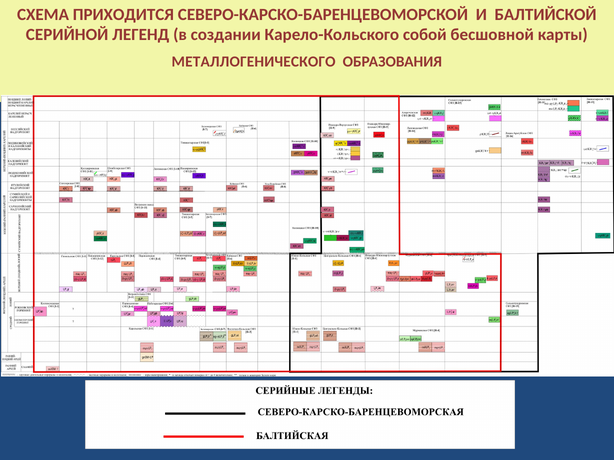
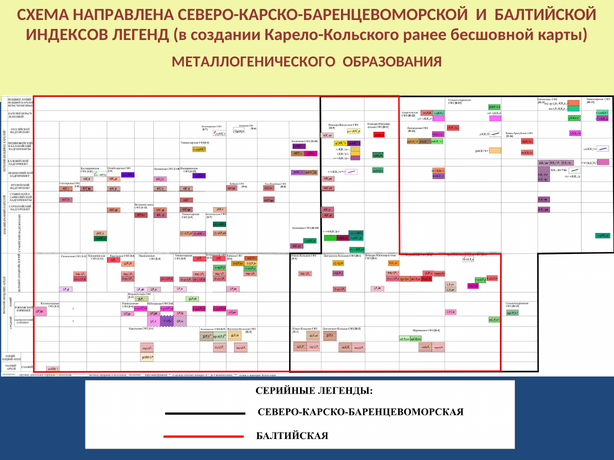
ПРИХОДИТСЯ: ПРИХОДИТСЯ -> НАПРАВЛЕНА
СЕРИЙНОЙ: СЕРИЙНОЙ -> ИНДЕКСОВ
собой: собой -> ранее
